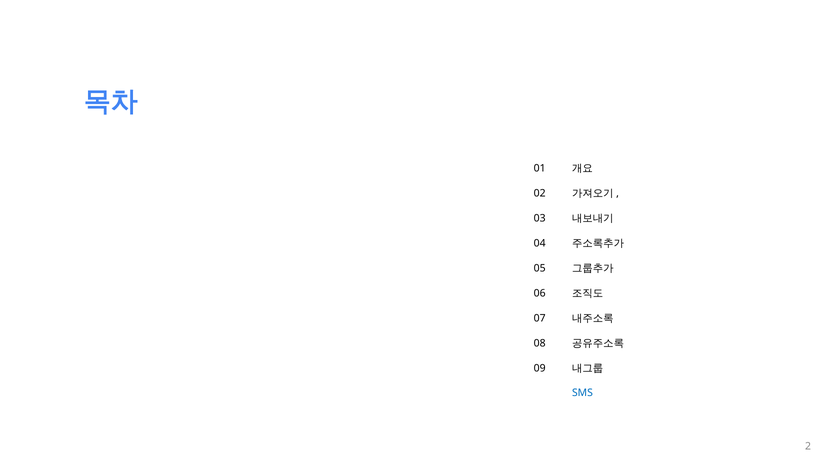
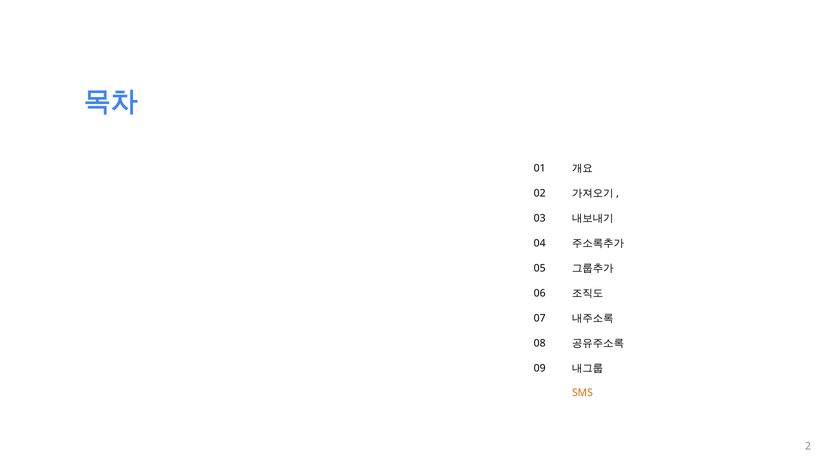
SMS colour: blue -> orange
